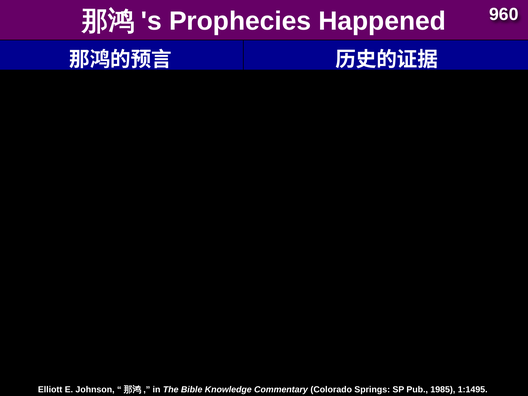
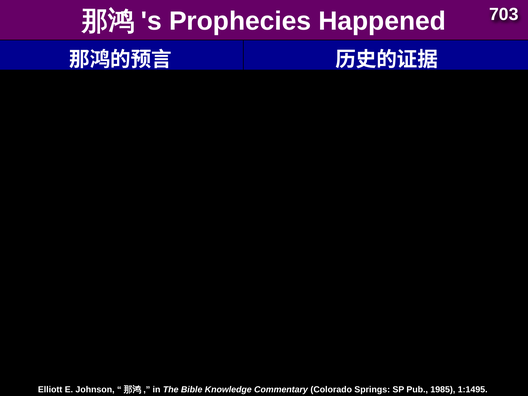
960: 960 -> 703
